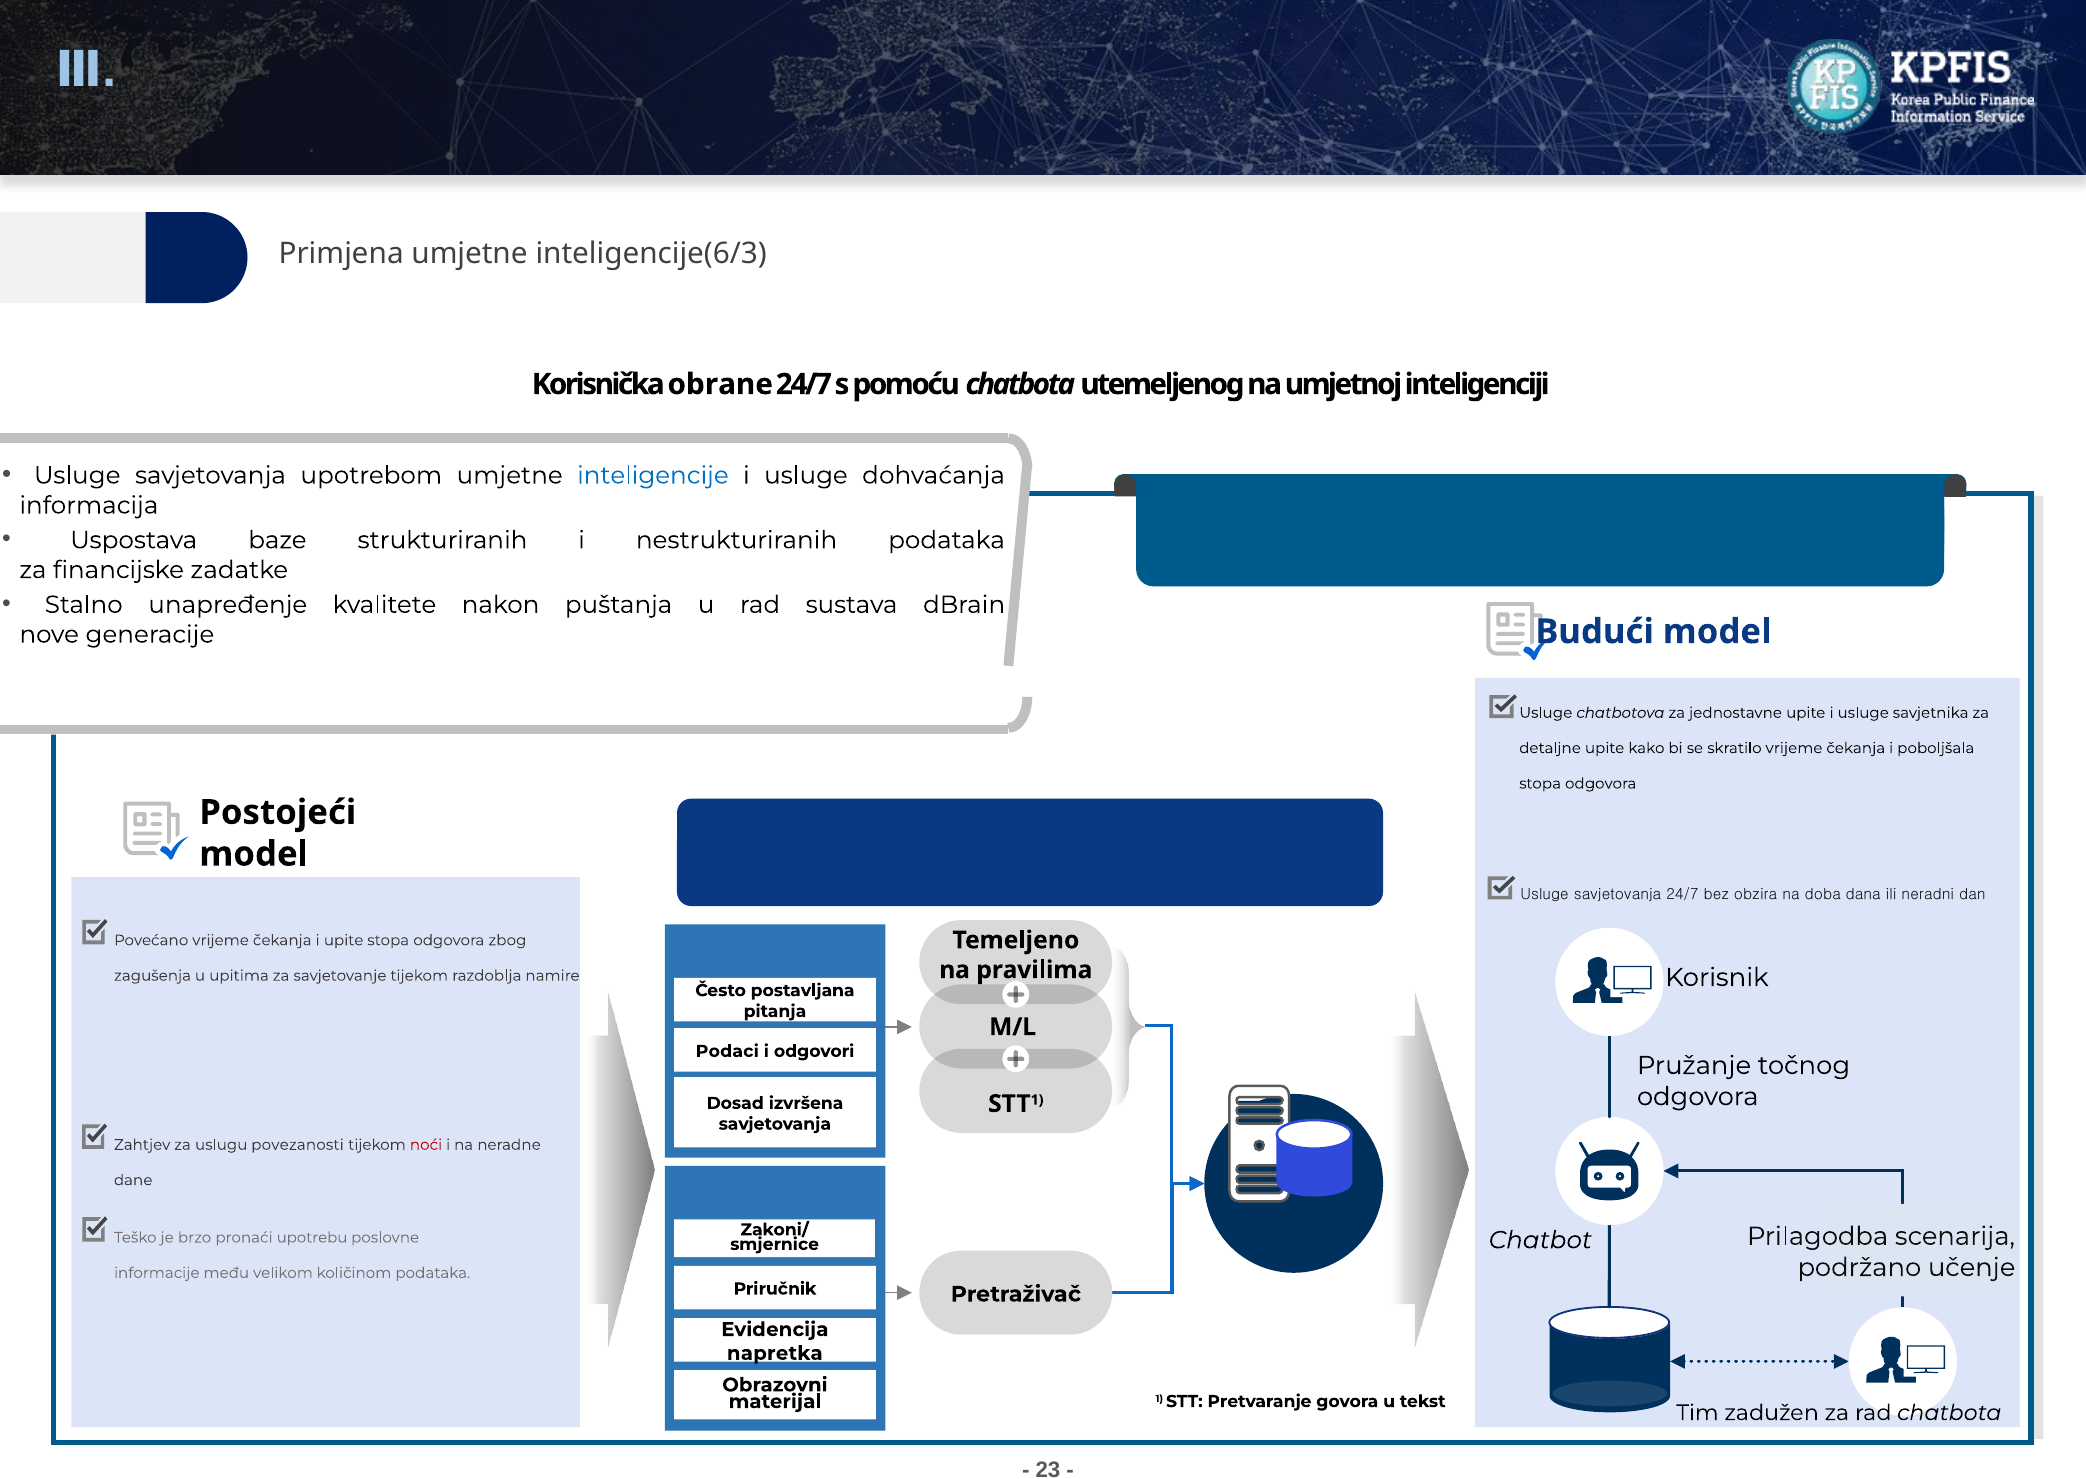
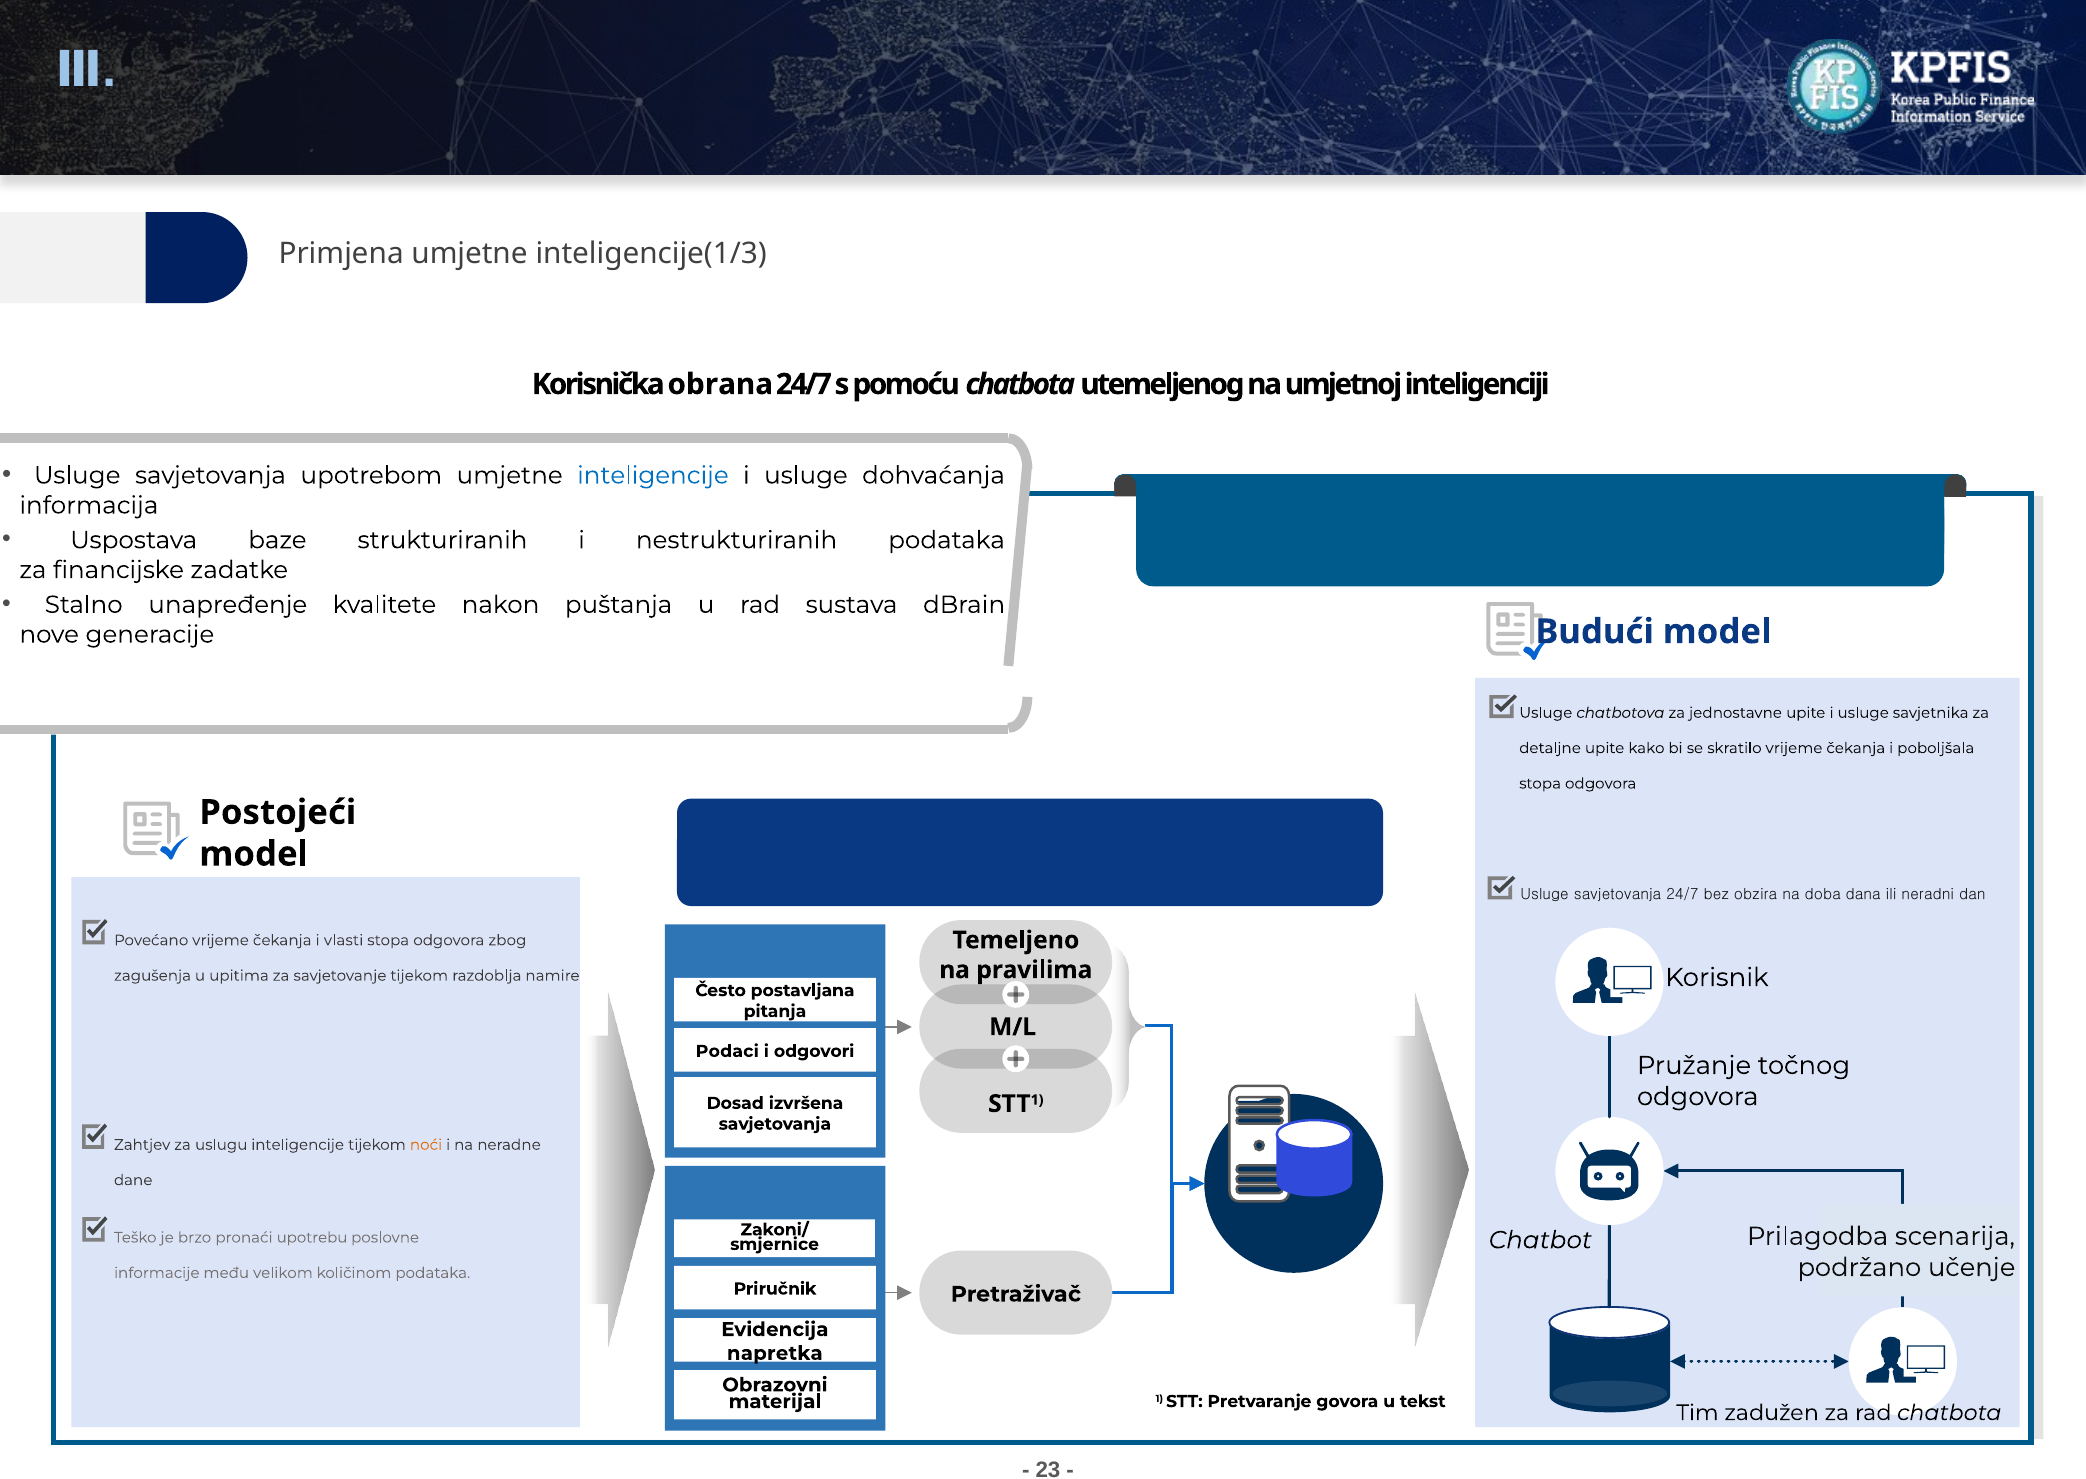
inteligencije(6/3: inteligencije(6/3 -> inteligencije(1/3
obrane: obrane -> obrana
i upite: upite -> vlasti
uslugu povezanosti: povezanosti -> inteligencije
noći colour: red -> orange
